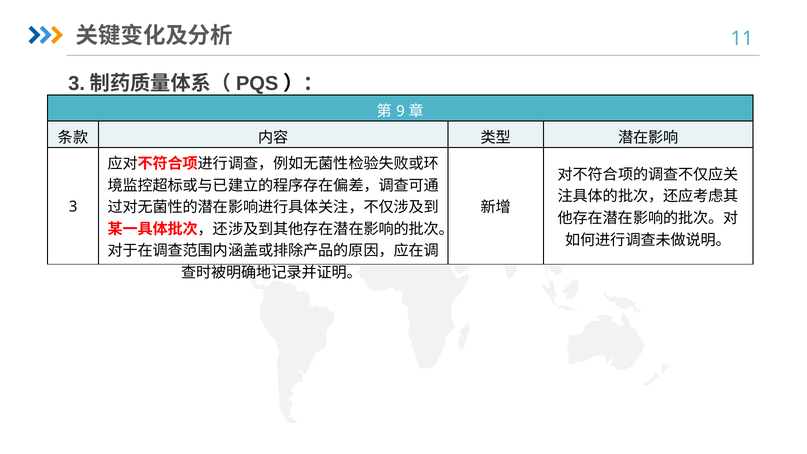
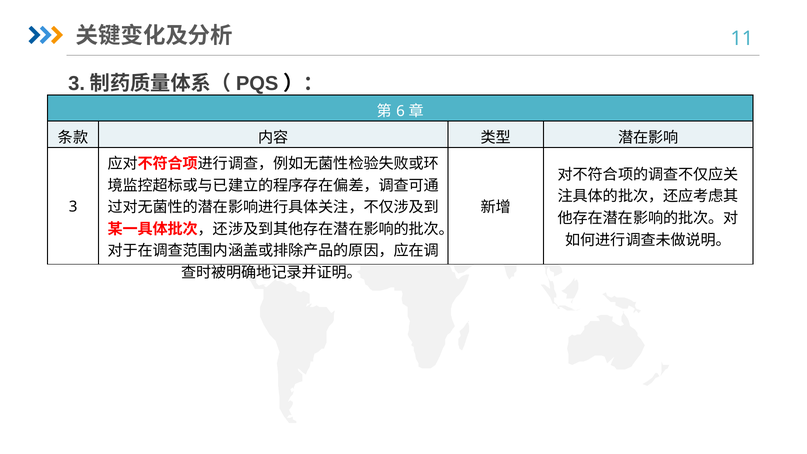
9: 9 -> 6
